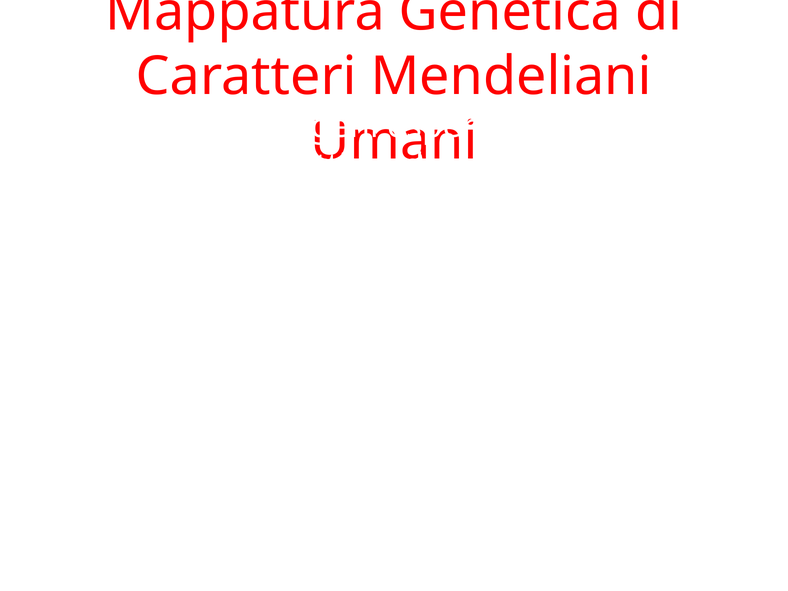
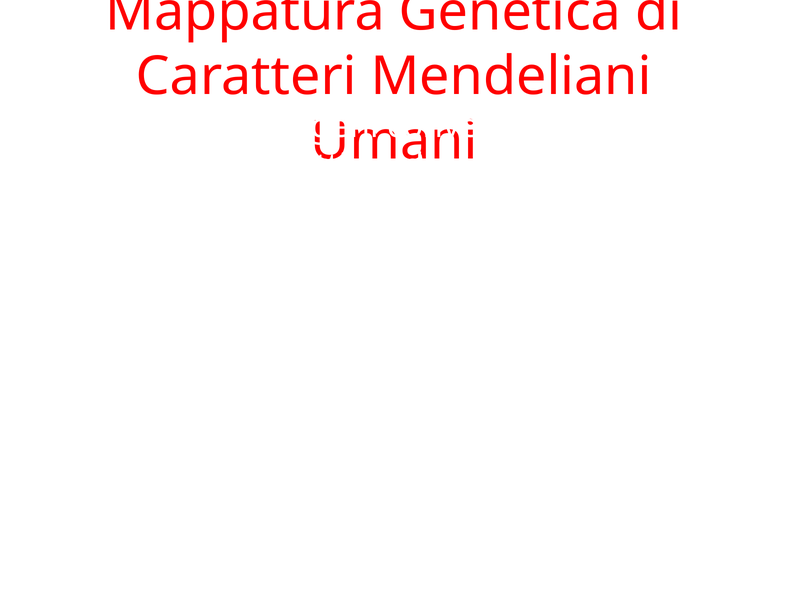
esperimenti: esperimenti -> conversione
